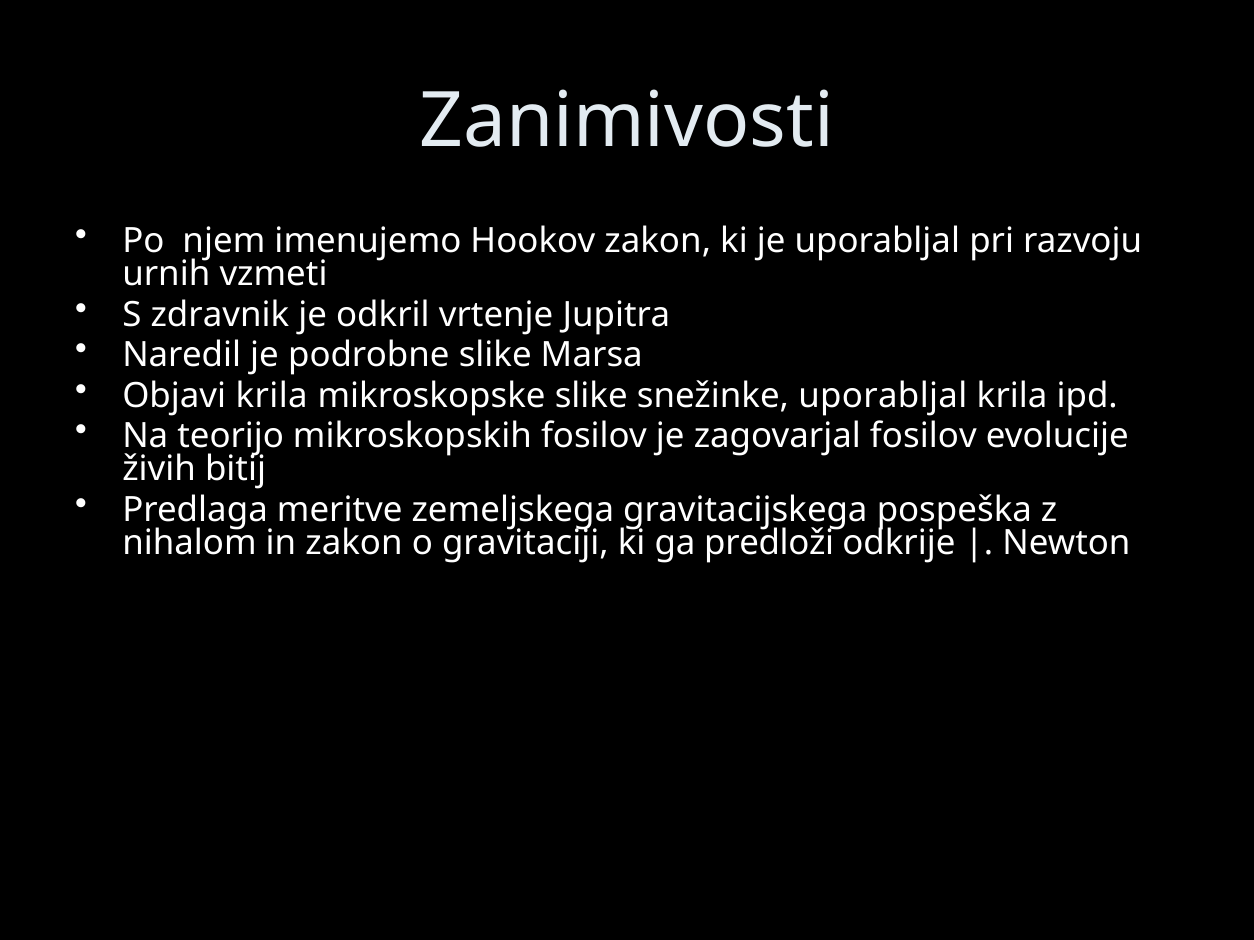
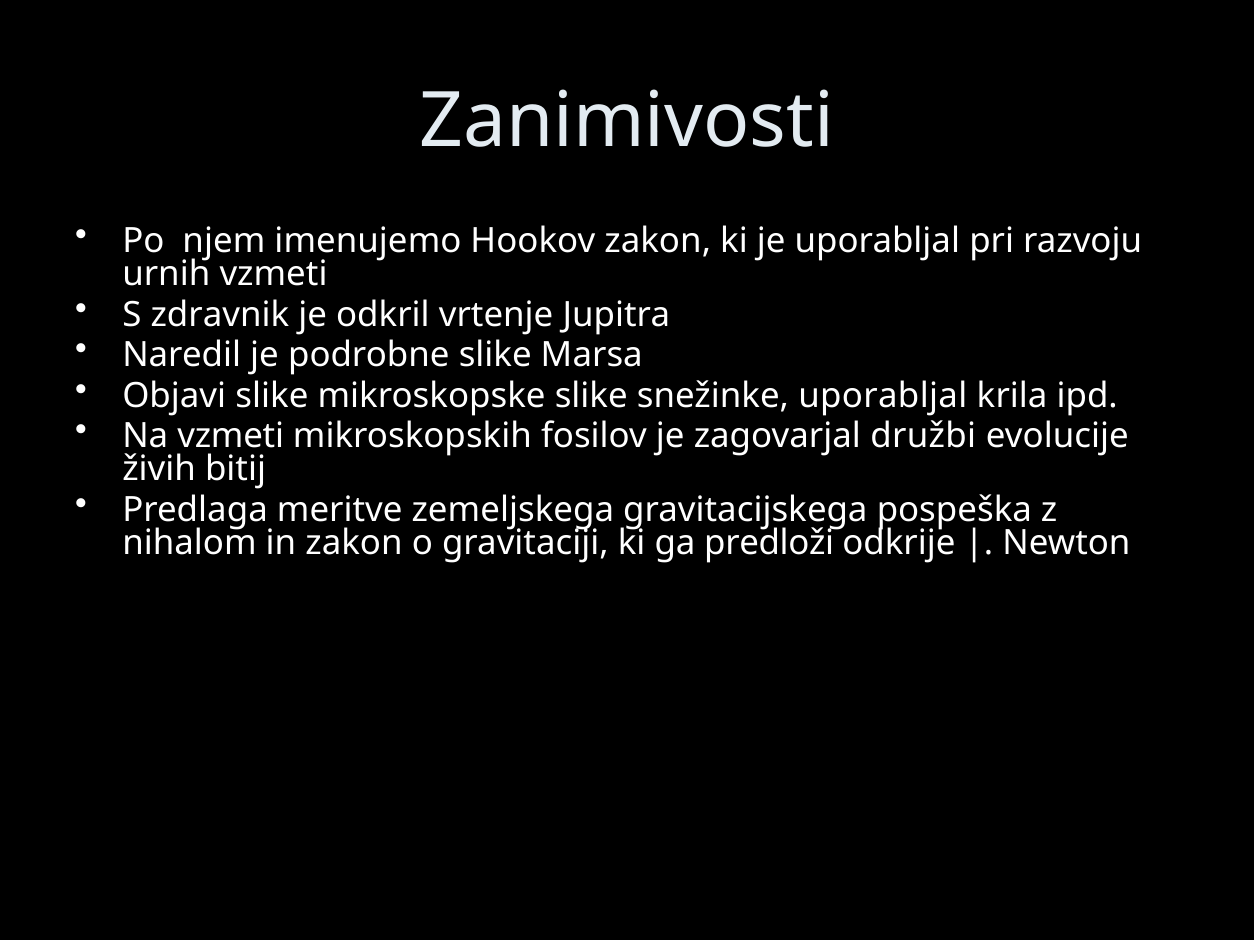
Objavi krila: krila -> slike
Na teorijo: teorijo -> vzmeti
zagovarjal fosilov: fosilov -> družbi
